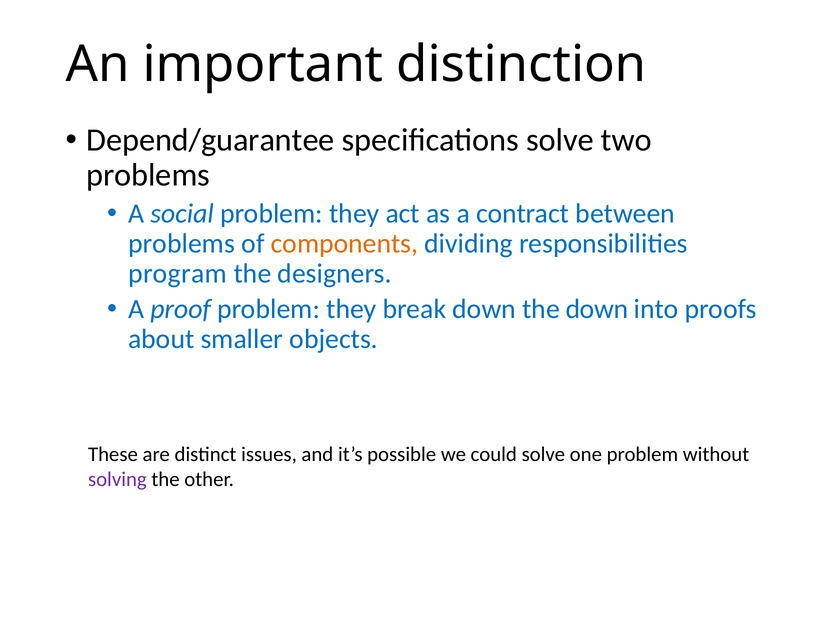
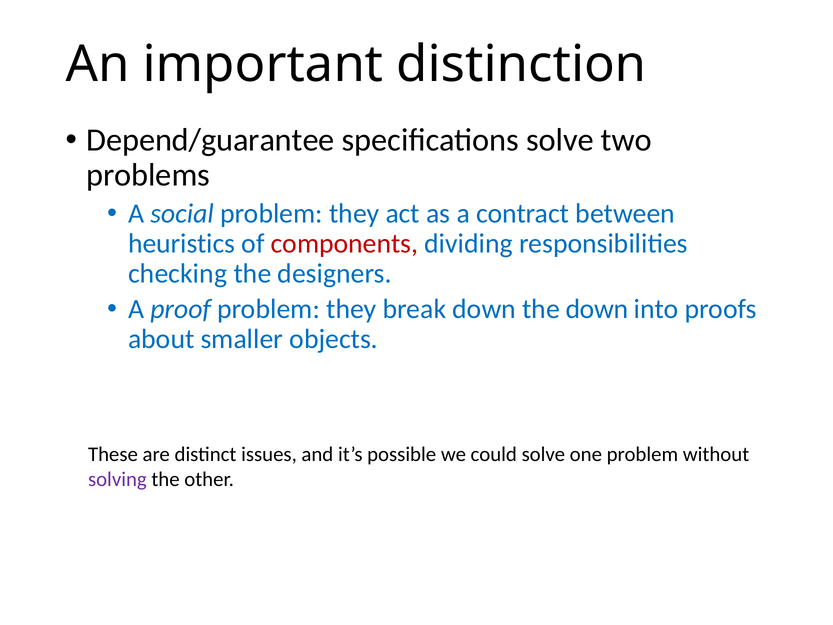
problems at (182, 243): problems -> heuristics
components colour: orange -> red
program: program -> checking
